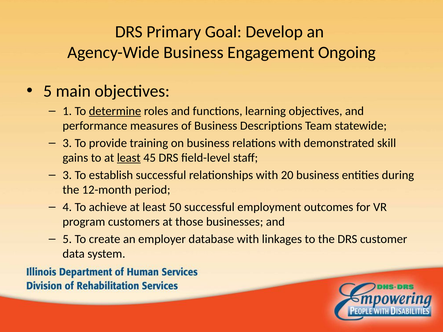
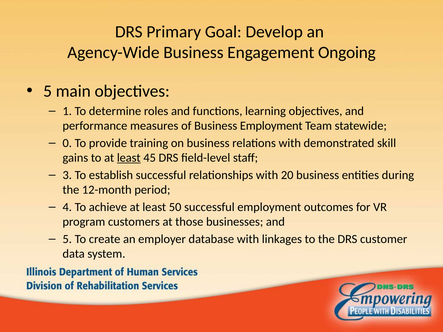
determine underline: present -> none
Business Descriptions: Descriptions -> Employment
3 at (67, 143): 3 -> 0
